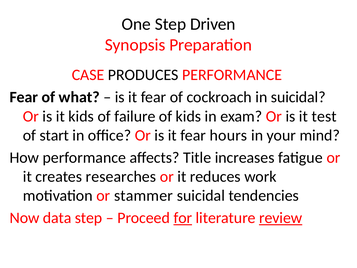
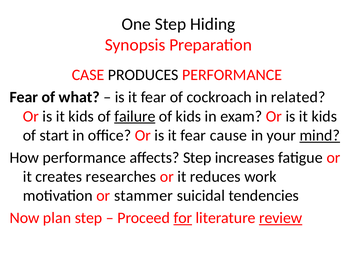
Driven: Driven -> Hiding
in suicidal: suicidal -> related
failure underline: none -> present
test at (324, 116): test -> kids
hours: hours -> cause
mind underline: none -> present
affects Title: Title -> Step
data: data -> plan
